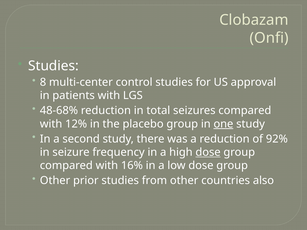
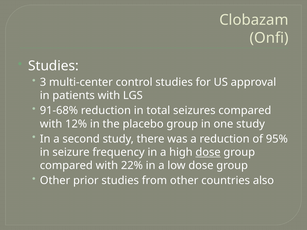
8: 8 -> 3
48-68%: 48-68% -> 91-68%
one underline: present -> none
92%: 92% -> 95%
16%: 16% -> 22%
